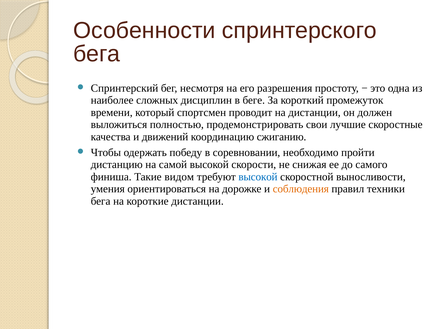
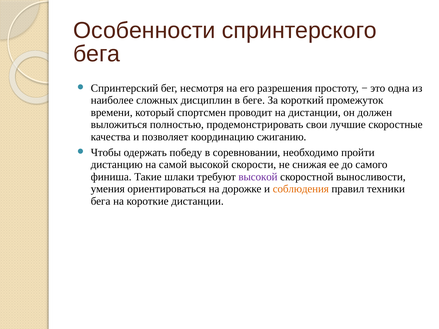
движений: движений -> позволяет
видом: видом -> шлаки
высокой at (258, 177) colour: blue -> purple
